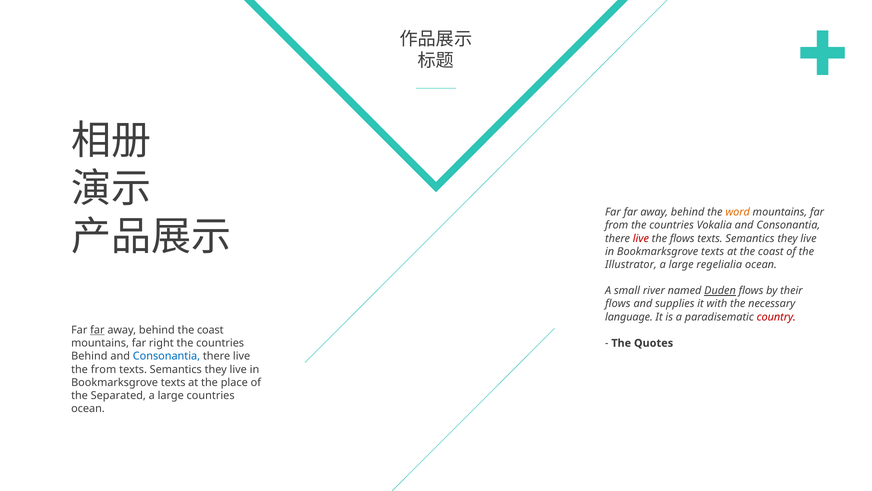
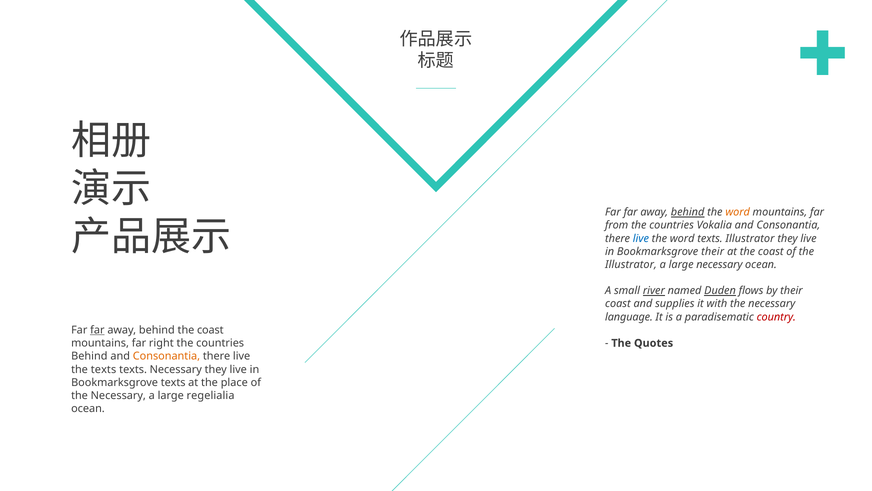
behind at (688, 212) underline: none -> present
live at (641, 238) colour: red -> blue
flows at (682, 238): flows -> word
Semantics at (750, 238): Semantics -> Illustrator
texts at (713, 251): texts -> their
large regelialia: regelialia -> necessary
river underline: none -> present
flows at (618, 304): flows -> coast
Consonantia at (166, 356) colour: blue -> orange
the from: from -> texts
Semantics at (176, 369): Semantics -> Necessary
Separated at (118, 395): Separated -> Necessary
large countries: countries -> regelialia
